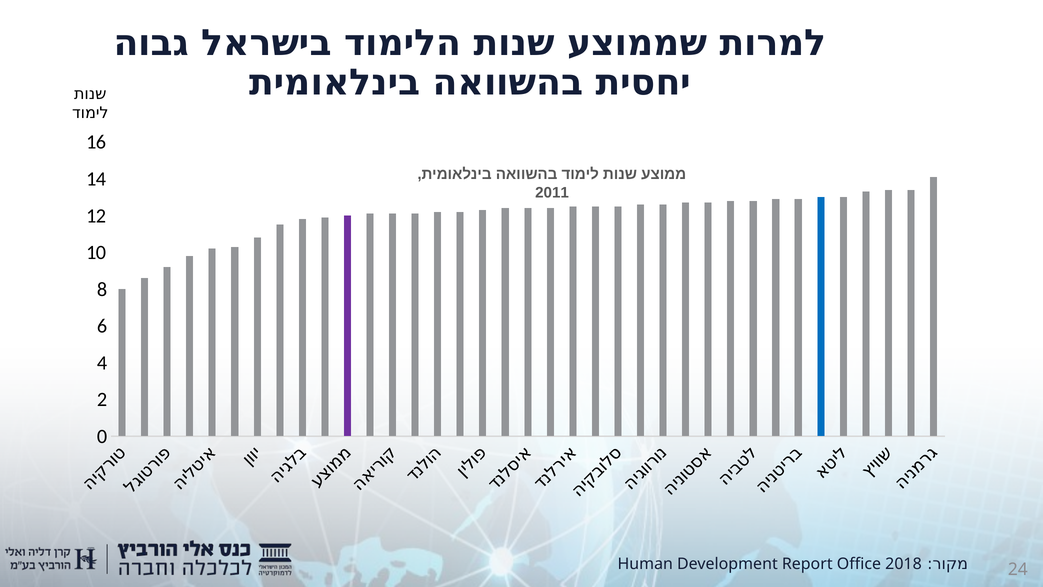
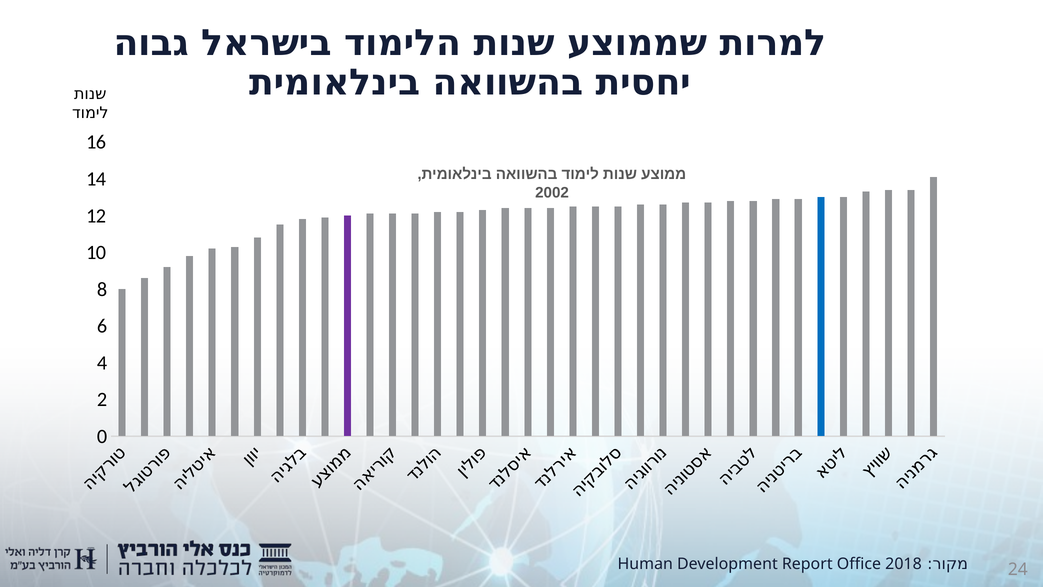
2011: 2011 -> 2002
